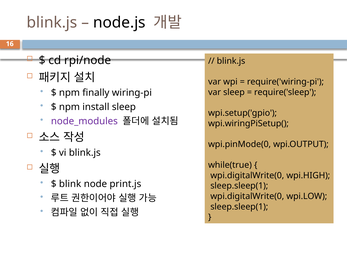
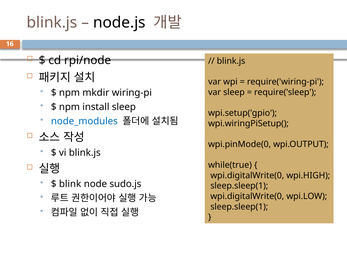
finally: finally -> mkdir
node_modules colour: purple -> blue
print.js: print.js -> sudo.js
